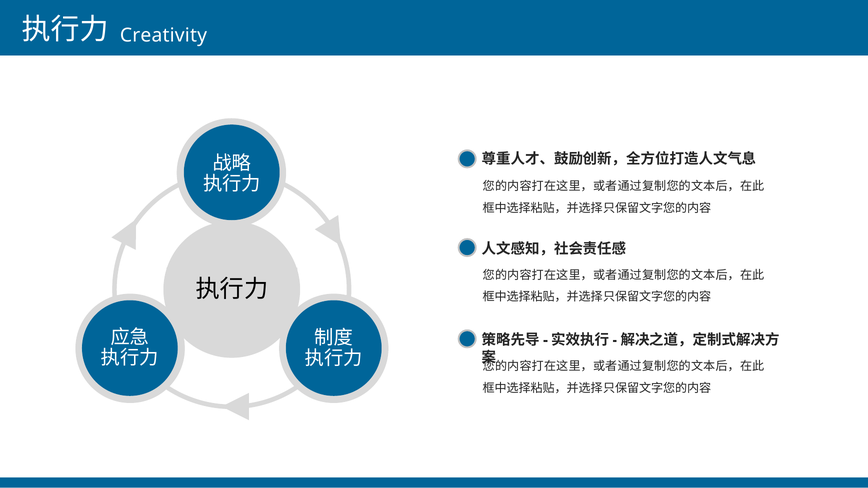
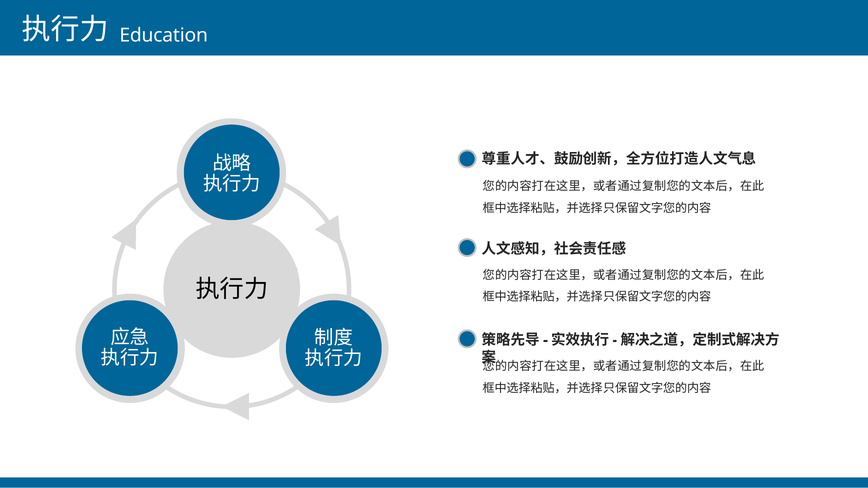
Creativity: Creativity -> Education
